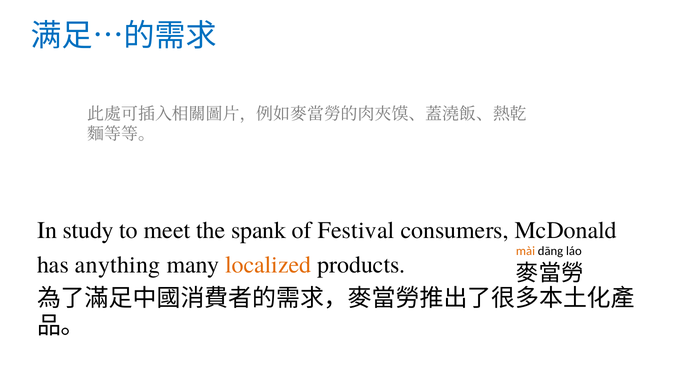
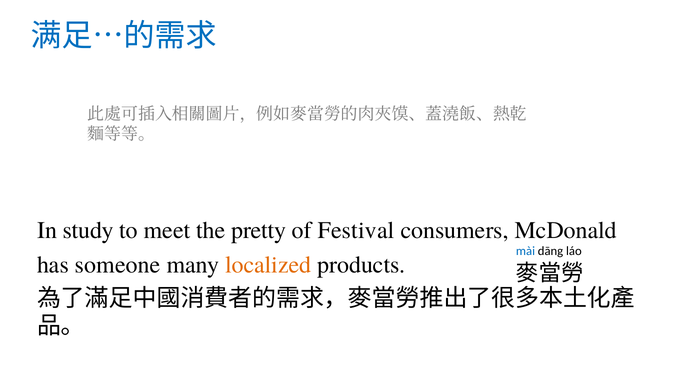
spank: spank -> pretty
mài colour: orange -> blue
anything: anything -> someone
